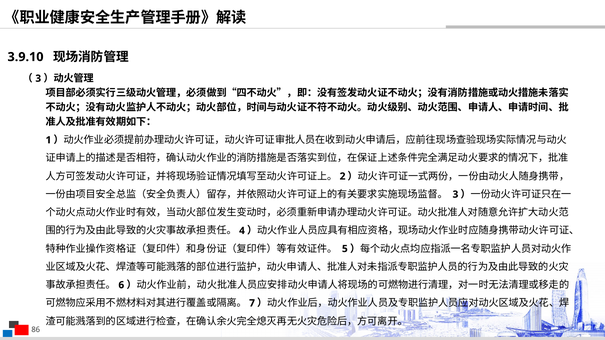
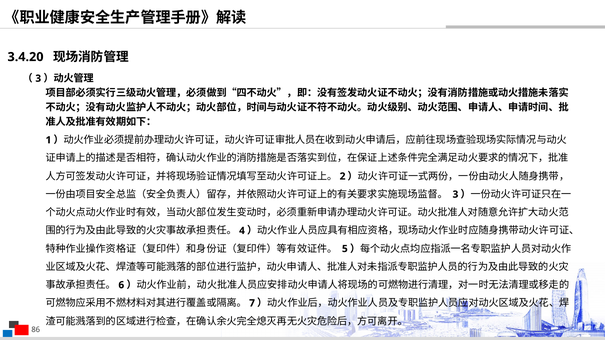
3.9.10: 3.9.10 -> 3.4.20
